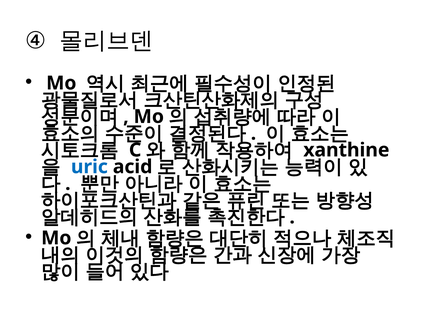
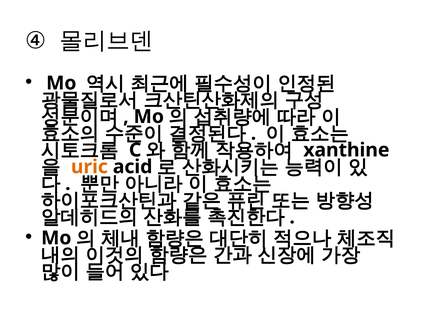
uric colour: blue -> orange
